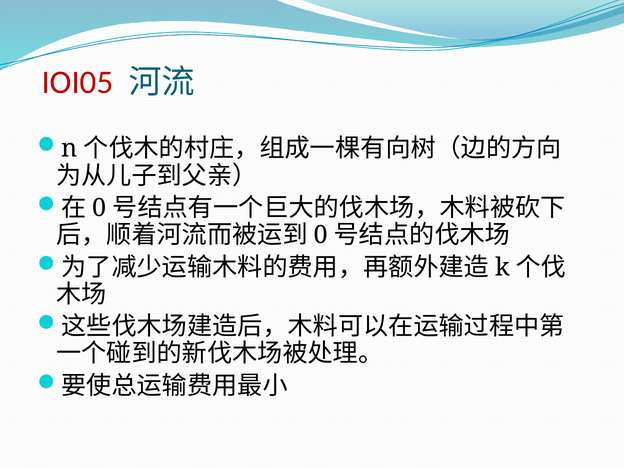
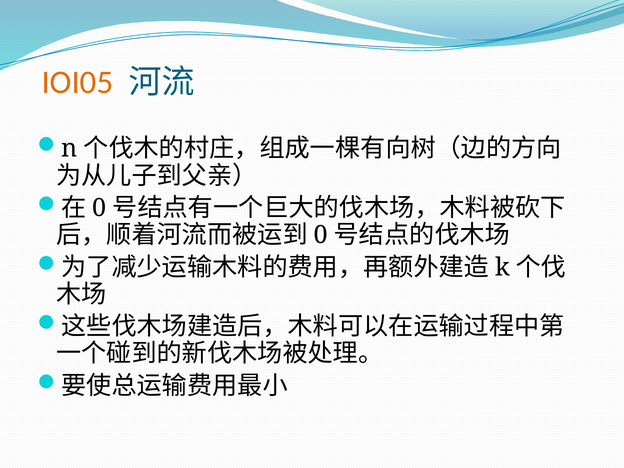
IOI05 colour: red -> orange
